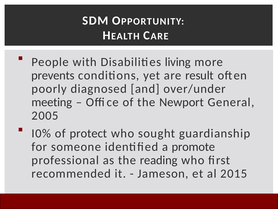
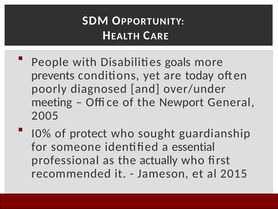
living: living -> goals
result: result -> today
promote: promote -> essential
reading: reading -> actually
